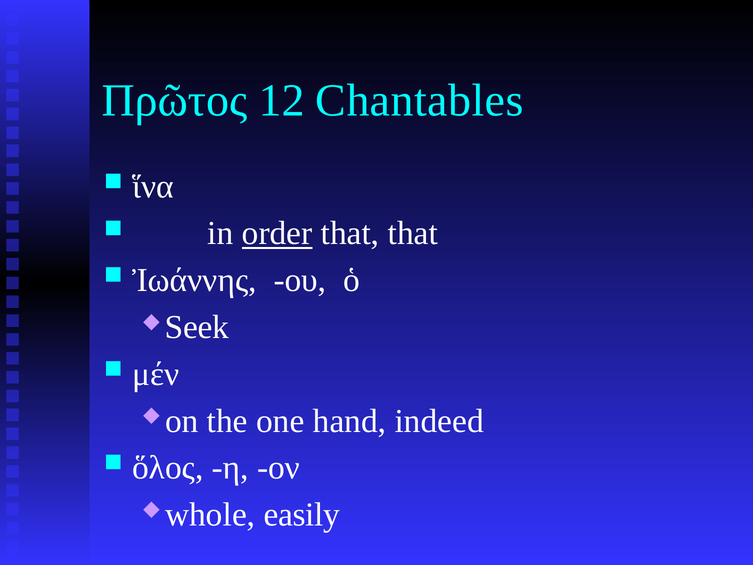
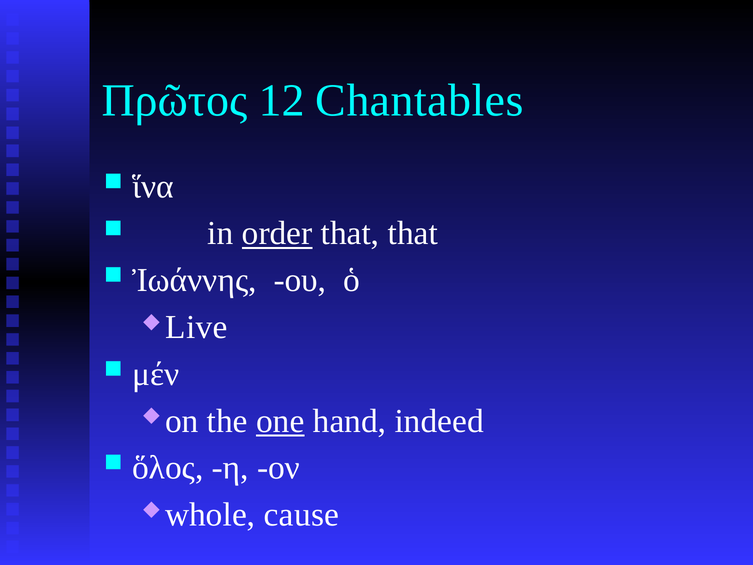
Seek: Seek -> Live
one underline: none -> present
easily: easily -> cause
